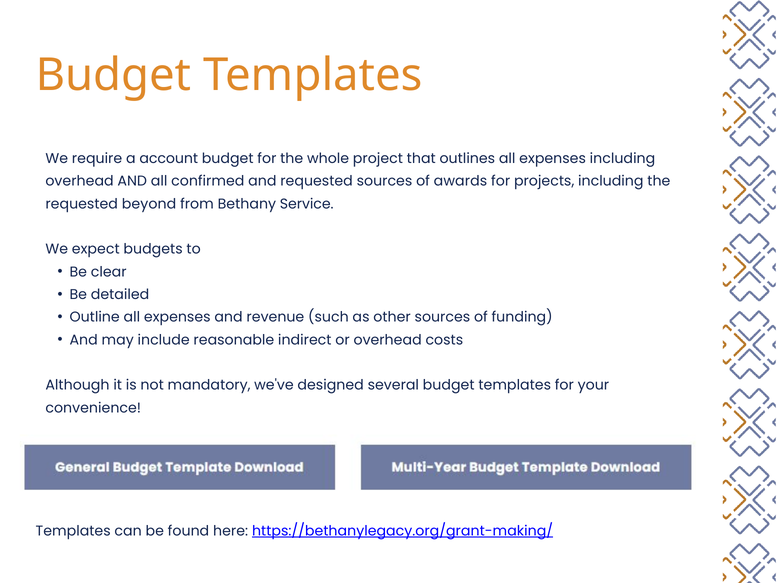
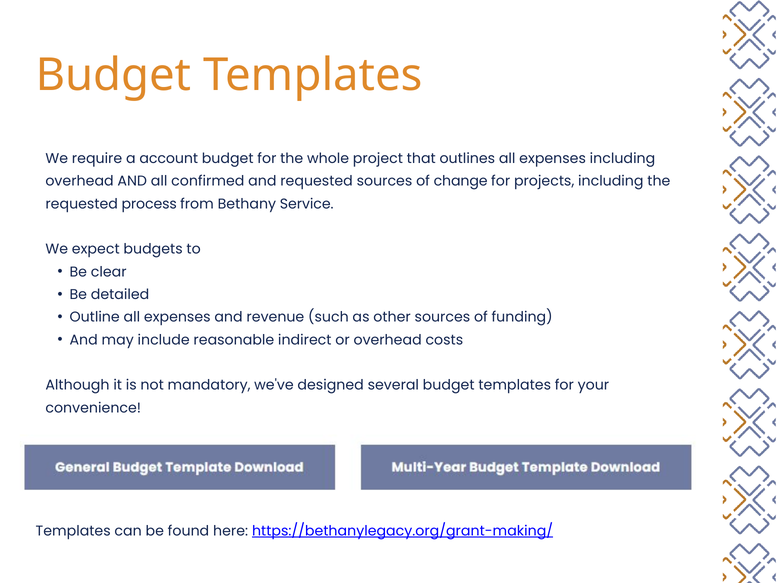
awards: awards -> change
beyond: beyond -> process
